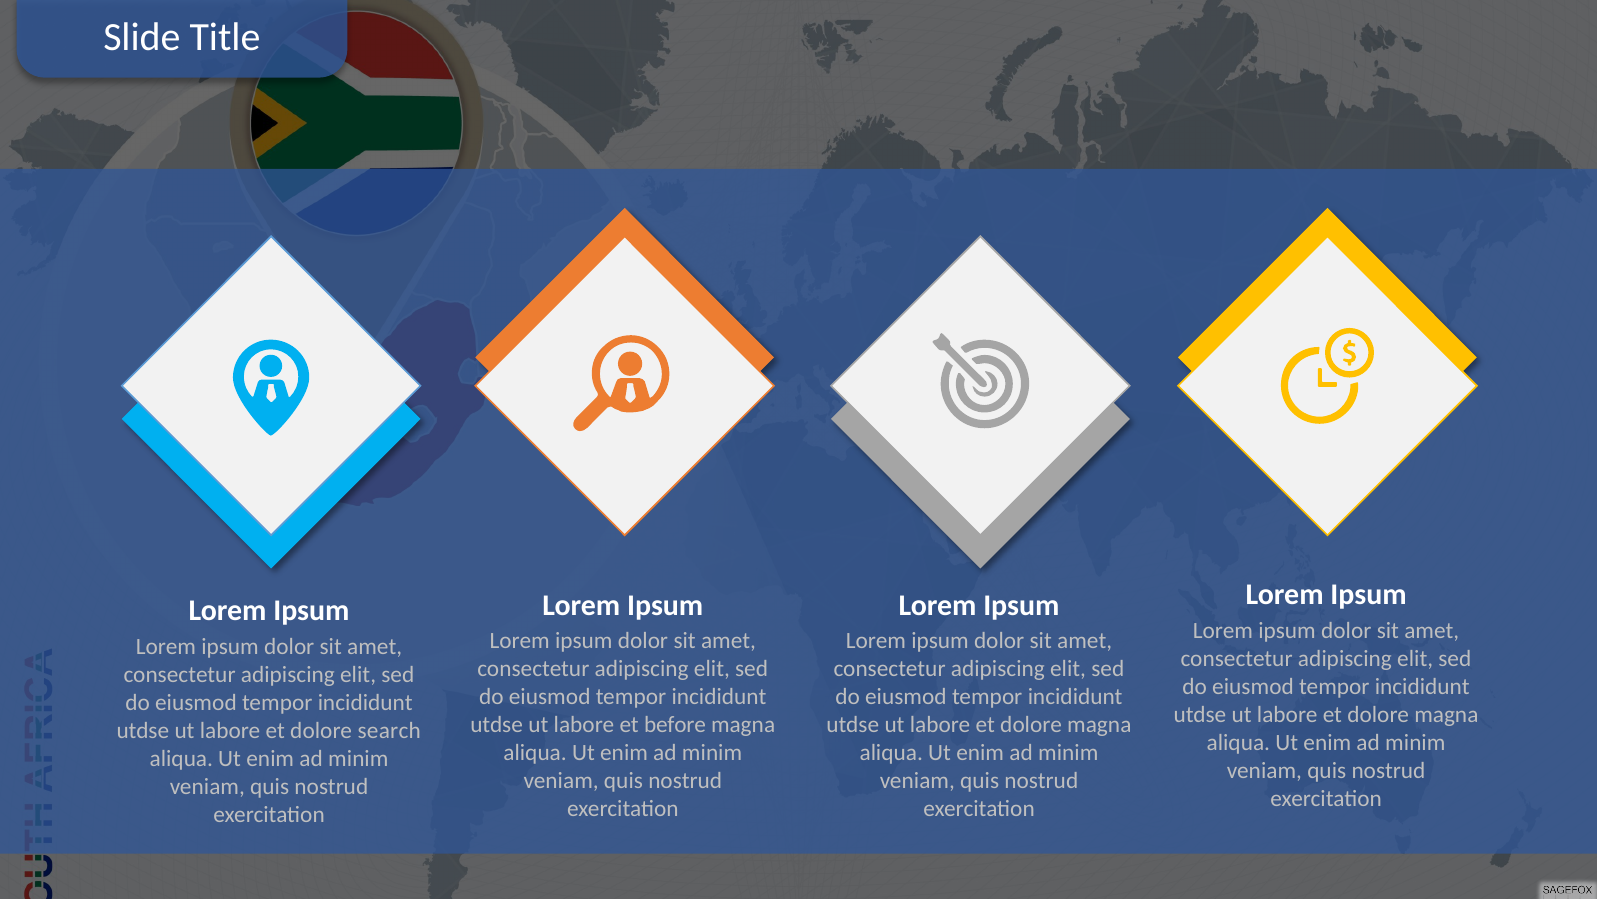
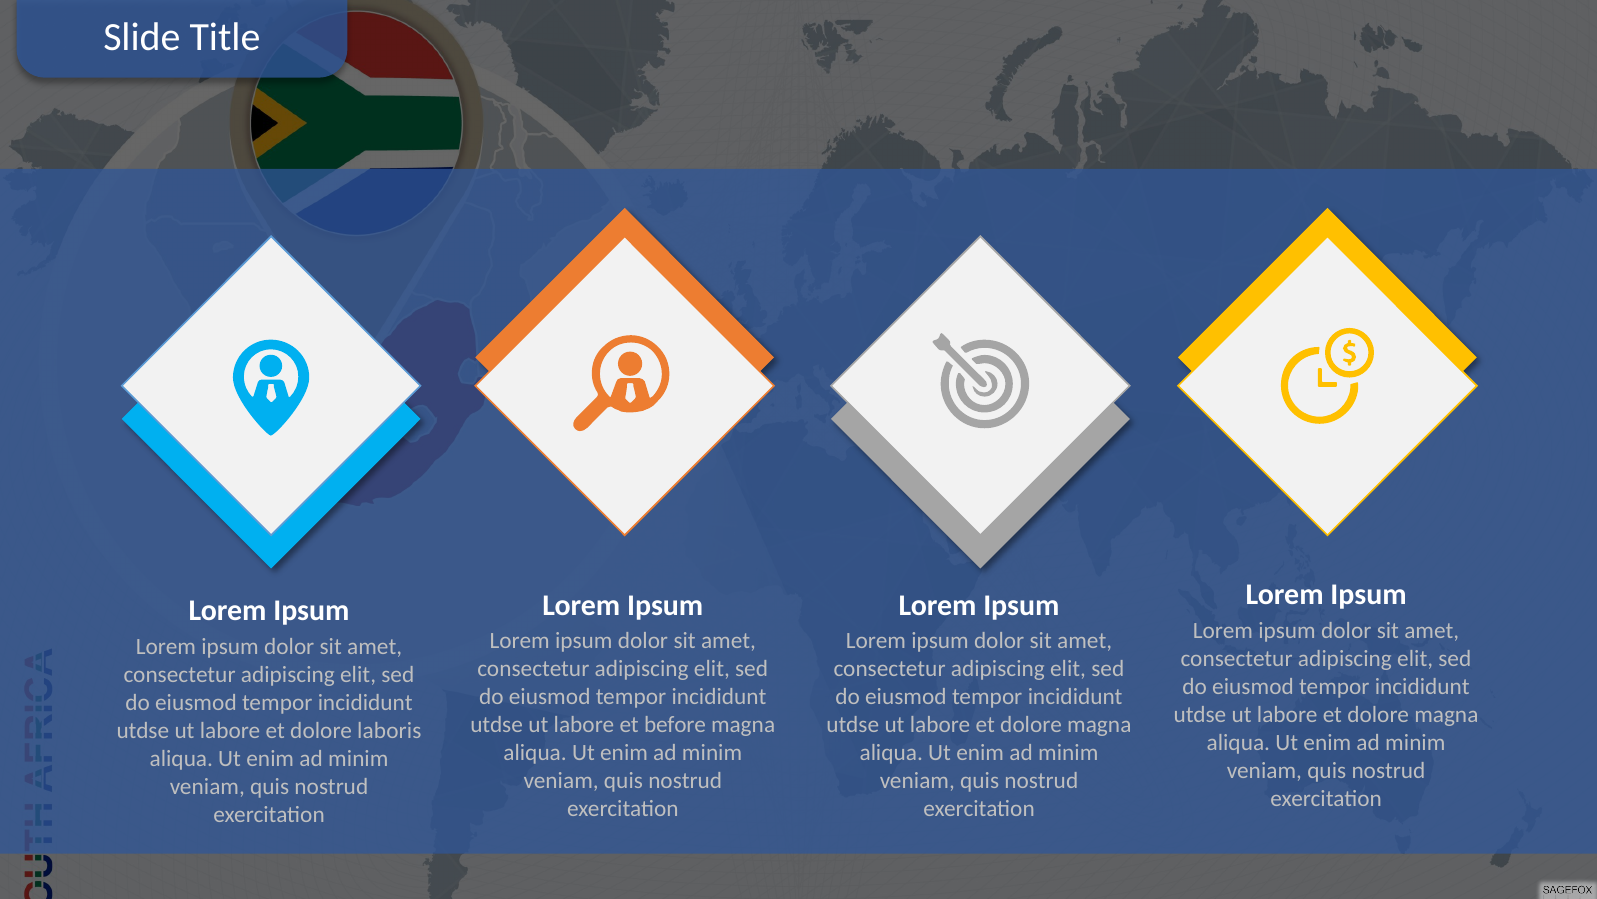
search: search -> laboris
